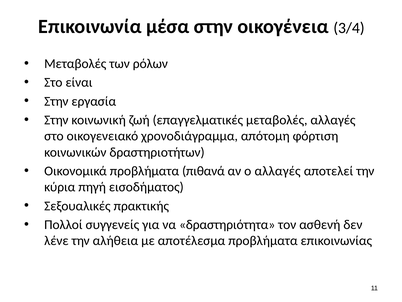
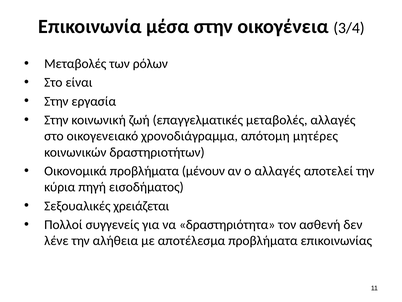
φόρτιση: φόρτιση -> μητέρες
πιθανά: πιθανά -> μένουν
πρακτικής: πρακτικής -> χρειάζεται
